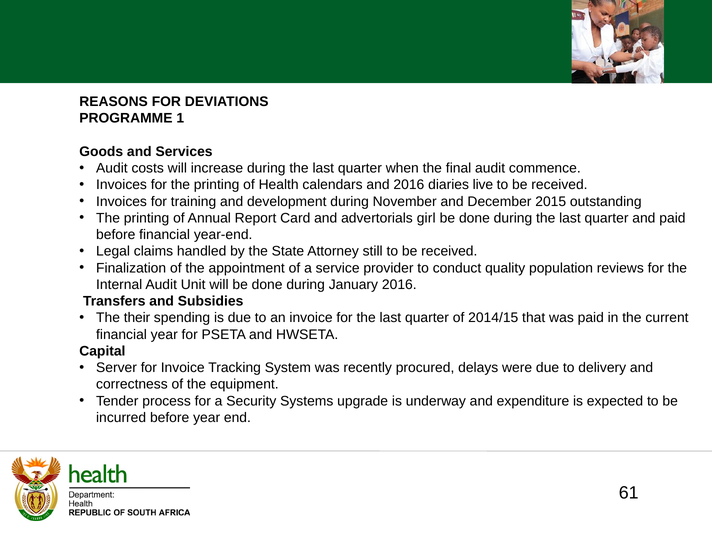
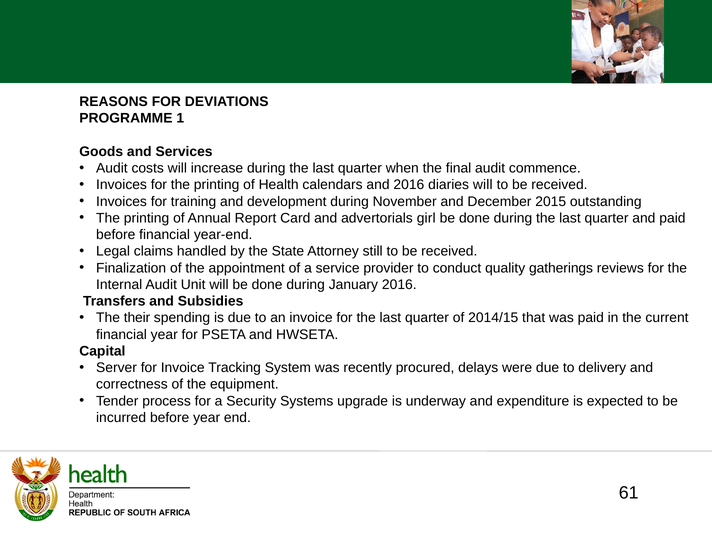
diaries live: live -> will
population: population -> gatherings
